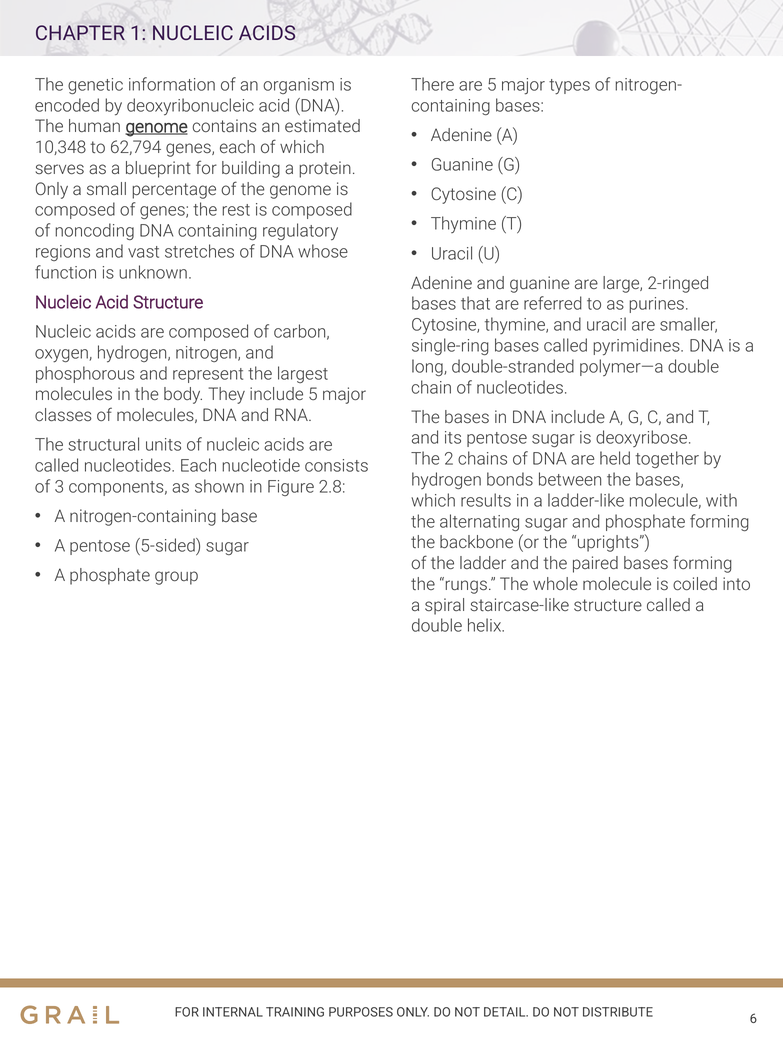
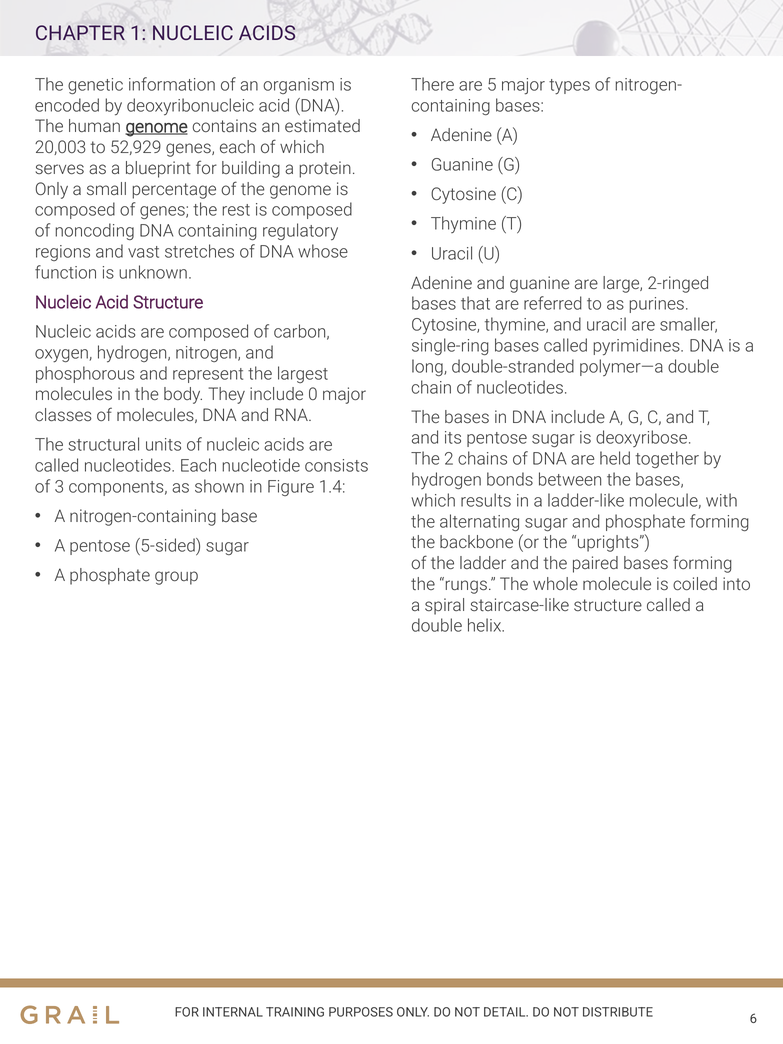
10,348: 10,348 -> 20,003
62,794: 62,794 -> 52,929
include 5: 5 -> 0
2.8: 2.8 -> 1.4
